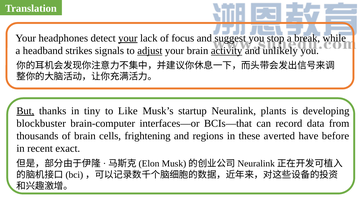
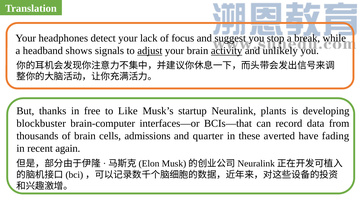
your at (128, 38) underline: present -> none
strikes: strikes -> shows
But underline: present -> none
tiny: tiny -> free
frightening: frightening -> admissions
regions: regions -> quarter
before: before -> fading
exact: exact -> again
